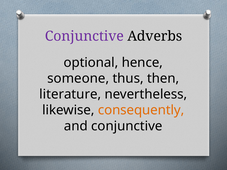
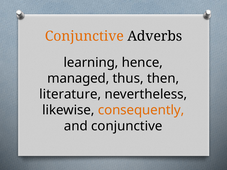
Conjunctive at (84, 36) colour: purple -> orange
optional: optional -> learning
someone: someone -> managed
